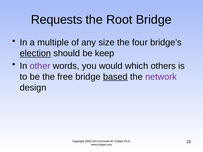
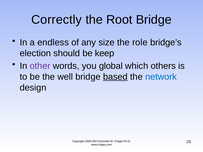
Requests: Requests -> Correctly
multiple: multiple -> endless
four: four -> role
election underline: present -> none
would: would -> global
free: free -> well
network colour: purple -> blue
